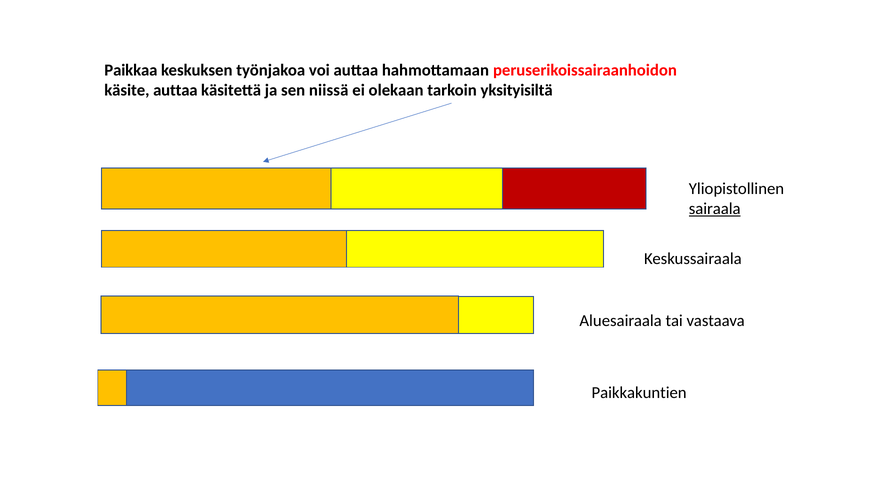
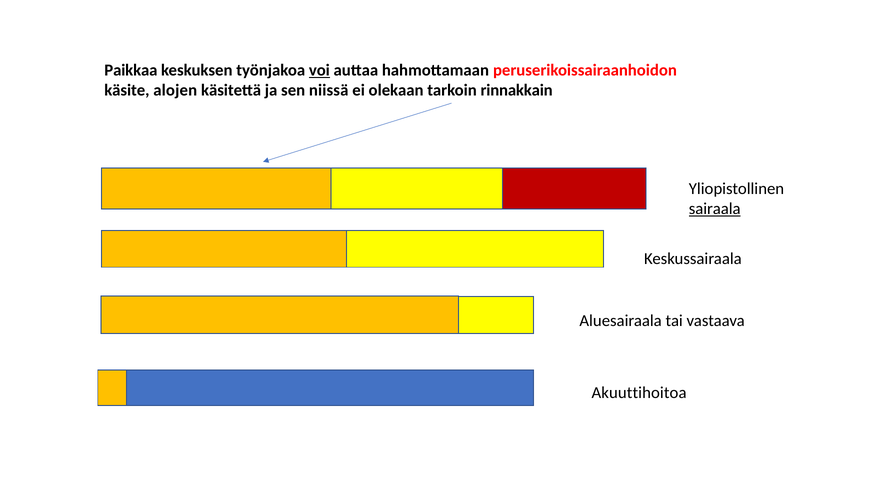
voi underline: none -> present
käsite auttaa: auttaa -> alojen
yksityisiltä: yksityisiltä -> rinnakkain
Paikkakuntien: Paikkakuntien -> Akuuttihoitoa
